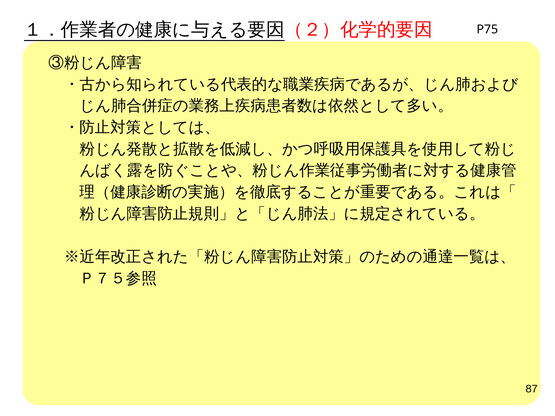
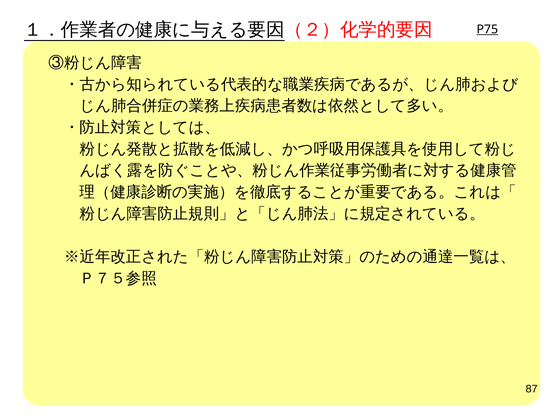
P75 underline: none -> present
